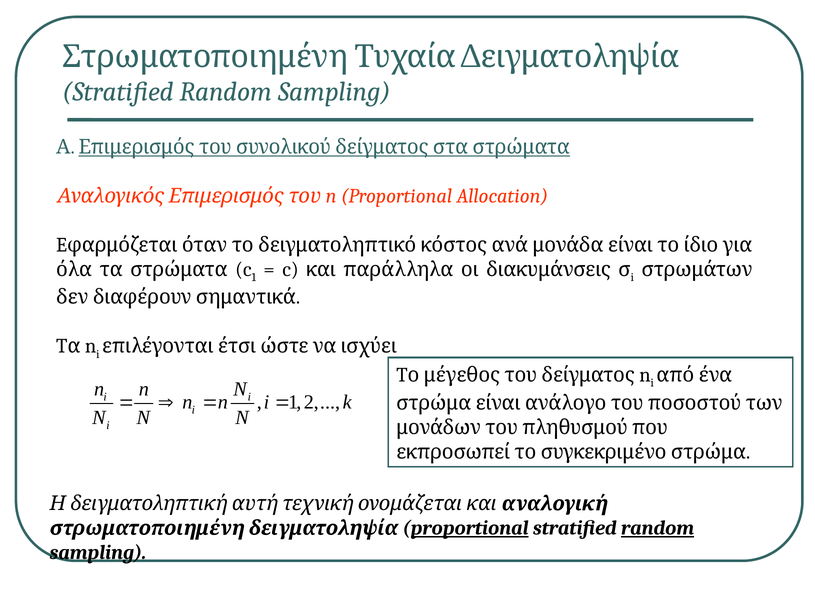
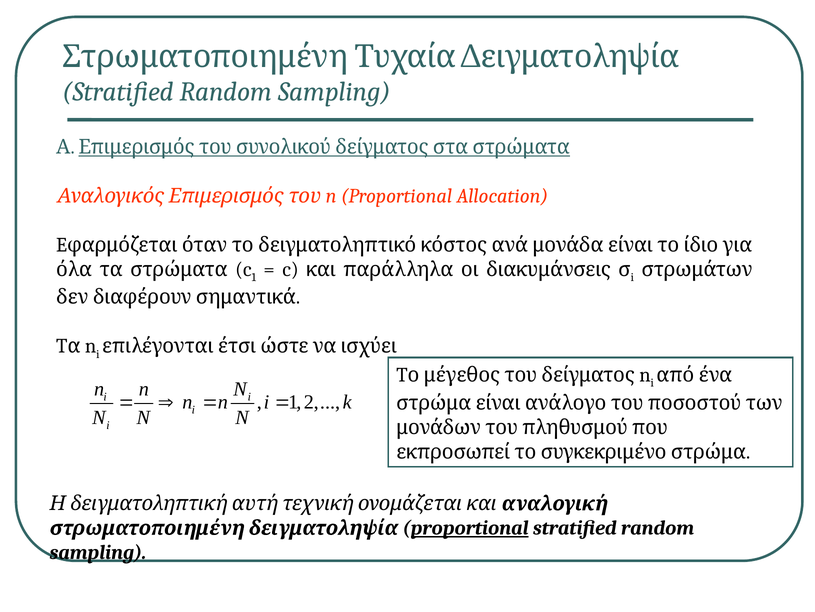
random at (658, 527) underline: present -> none
